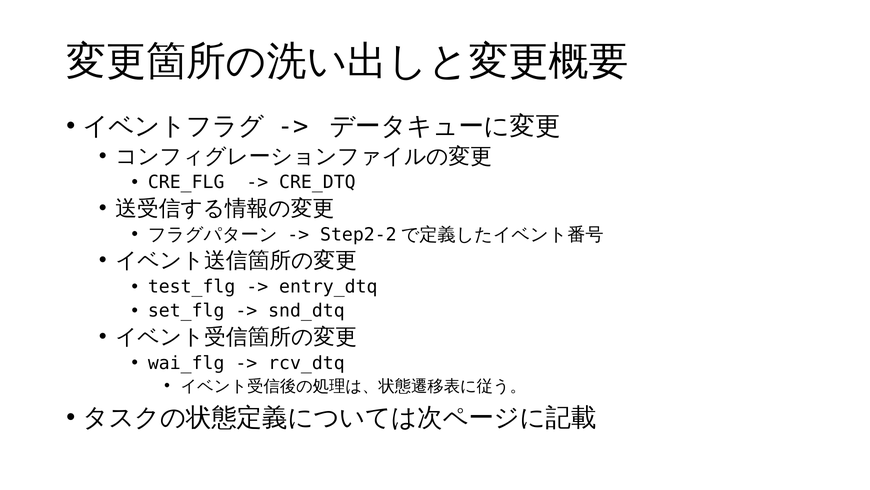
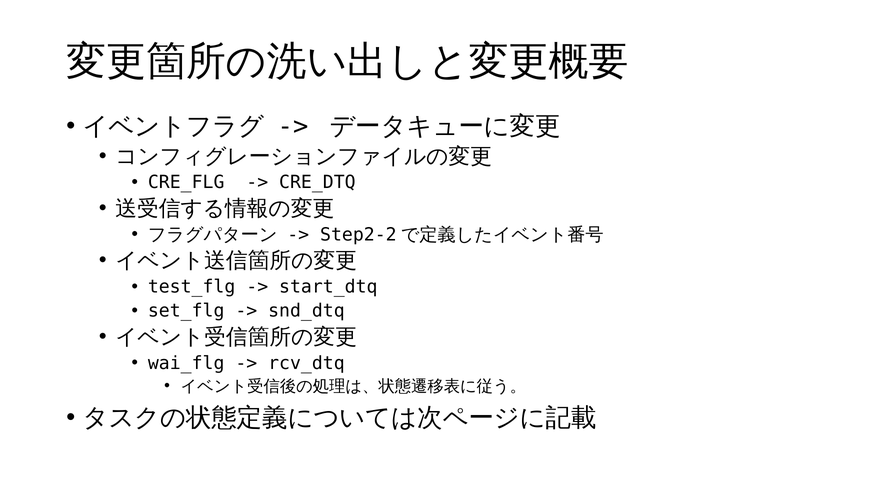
entry_dtq: entry_dtq -> start_dtq
